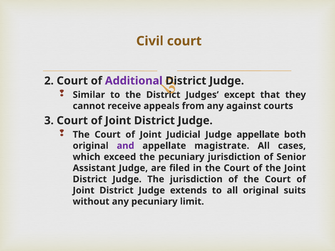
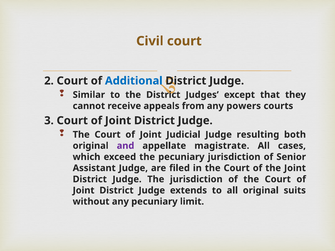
Additional colour: purple -> blue
against: against -> powers
Judge appellate: appellate -> resulting
